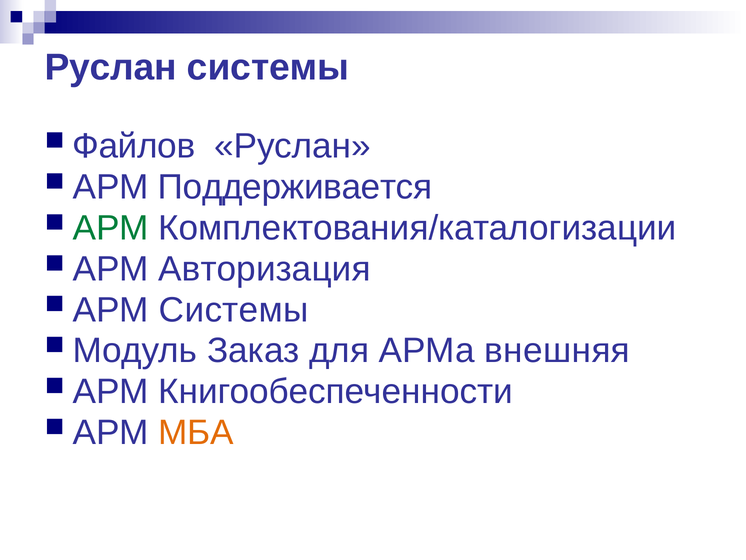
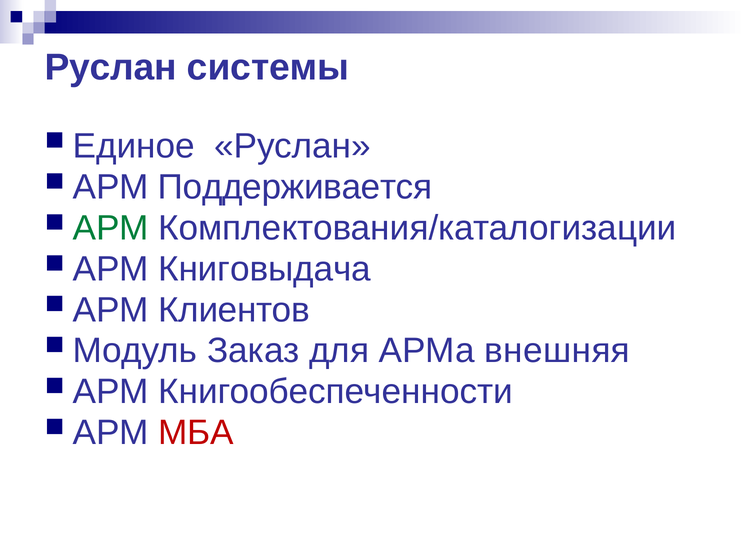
Файлов: Файлов -> Единое
Авторизация: Авторизация -> Книговыдача
АРМ Системы: Системы -> Клиентов
МБА colour: orange -> red
